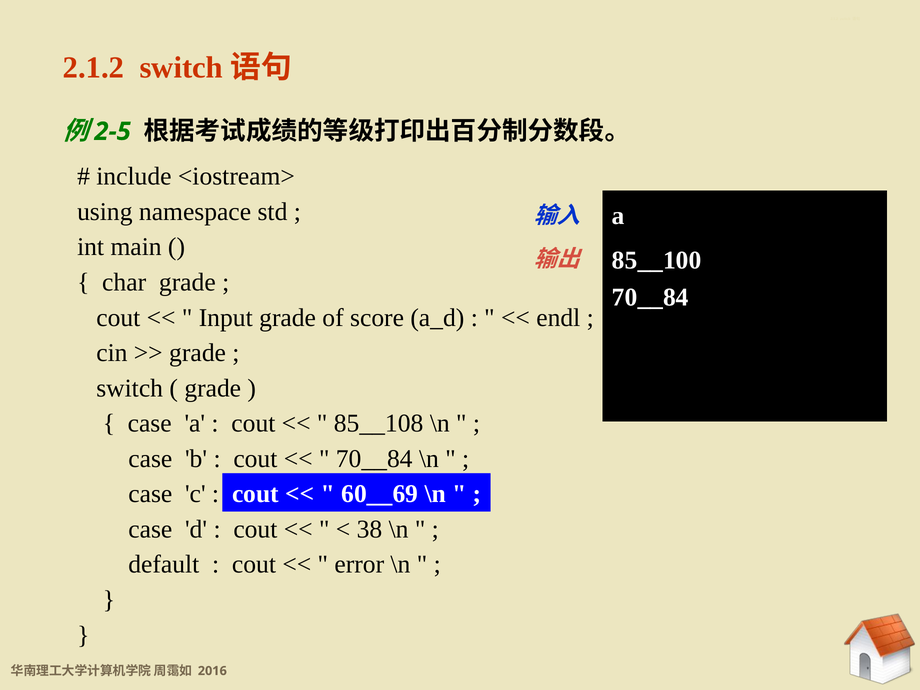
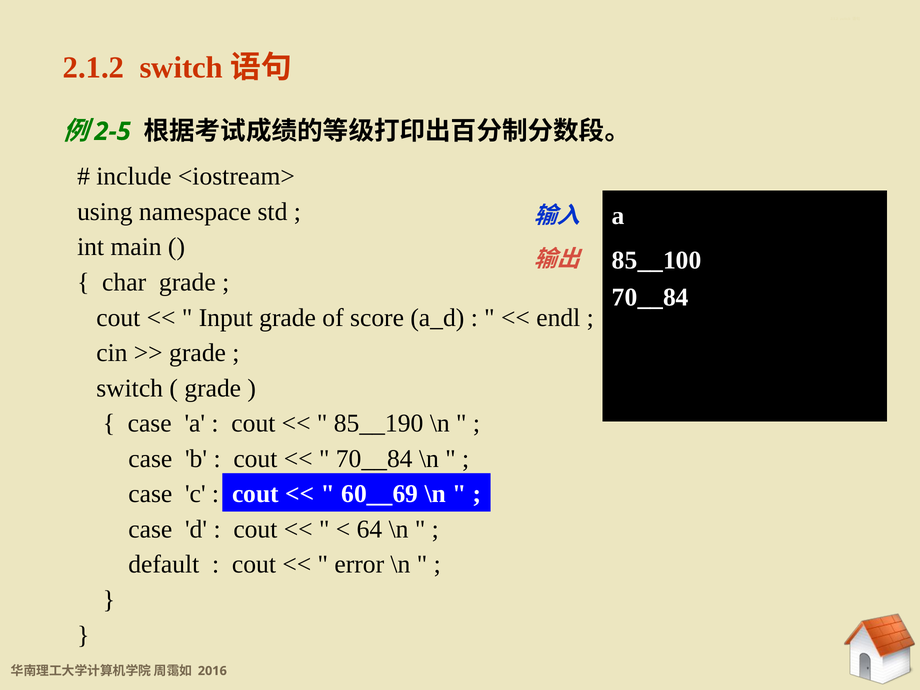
85__108: 85__108 -> 85__190
38: 38 -> 64
